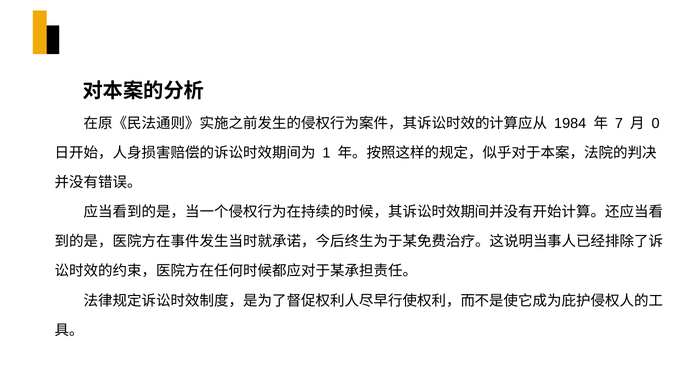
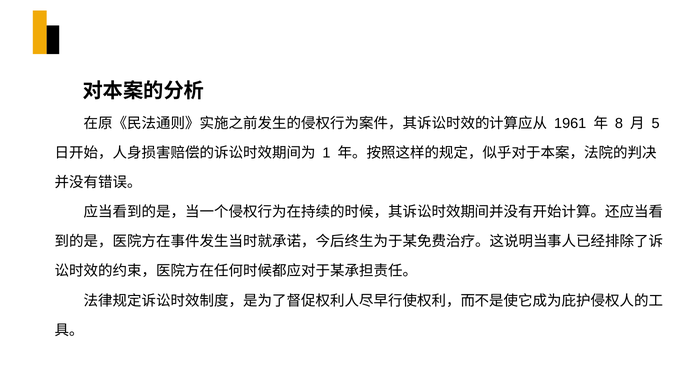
1984: 1984 -> 1961
7: 7 -> 8
0: 0 -> 5
